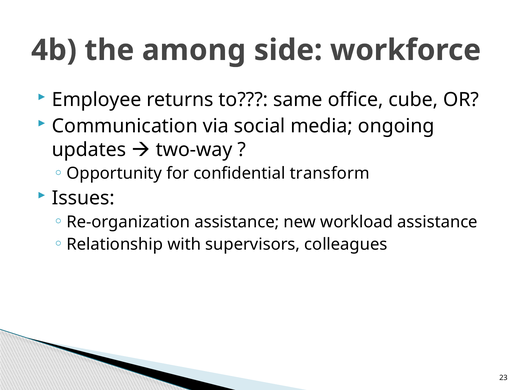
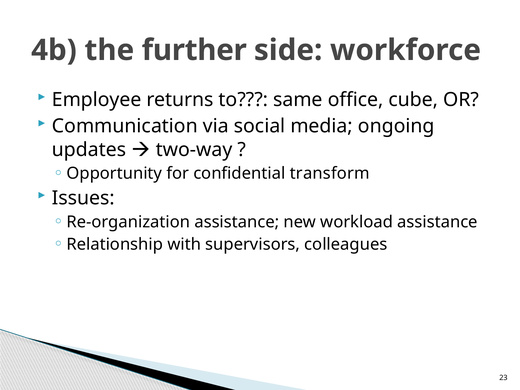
among: among -> further
